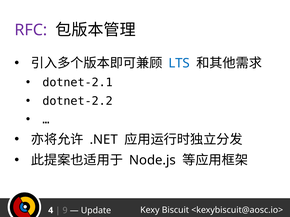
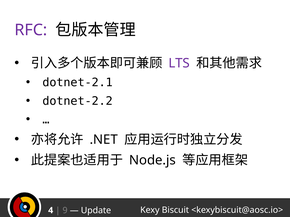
LTS colour: blue -> purple
